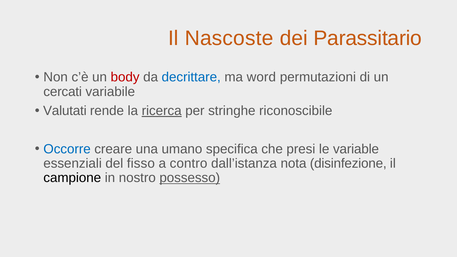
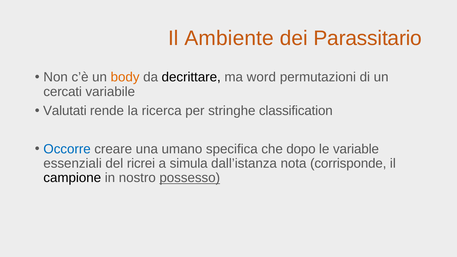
Nascoste: Nascoste -> Ambiente
body colour: red -> orange
decrittare colour: blue -> black
ricerca underline: present -> none
riconoscibile: riconoscibile -> classification
presi: presi -> dopo
fisso: fisso -> ricrei
contro: contro -> simula
disinfezione: disinfezione -> corrisponde
